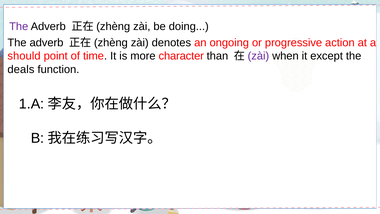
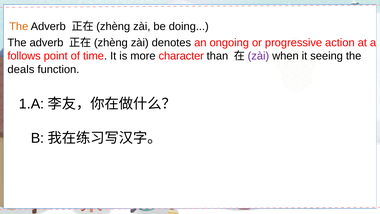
The at (19, 26) colour: purple -> orange
should: should -> follows
except: except -> seeing
